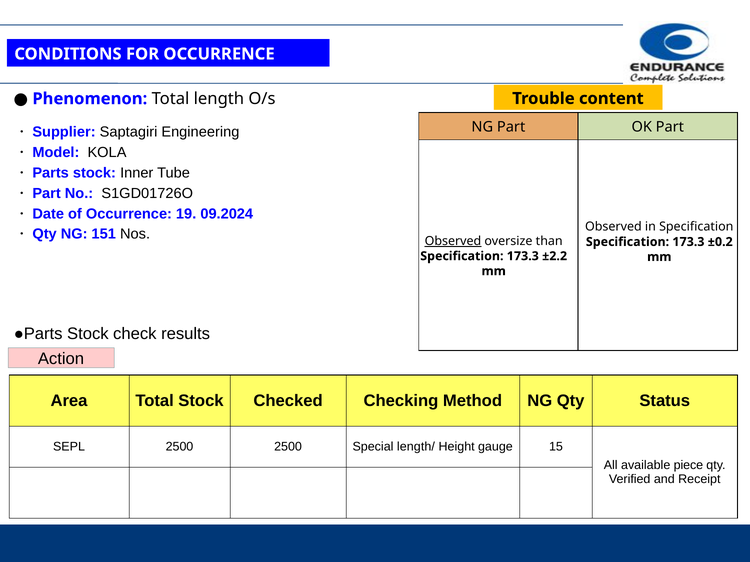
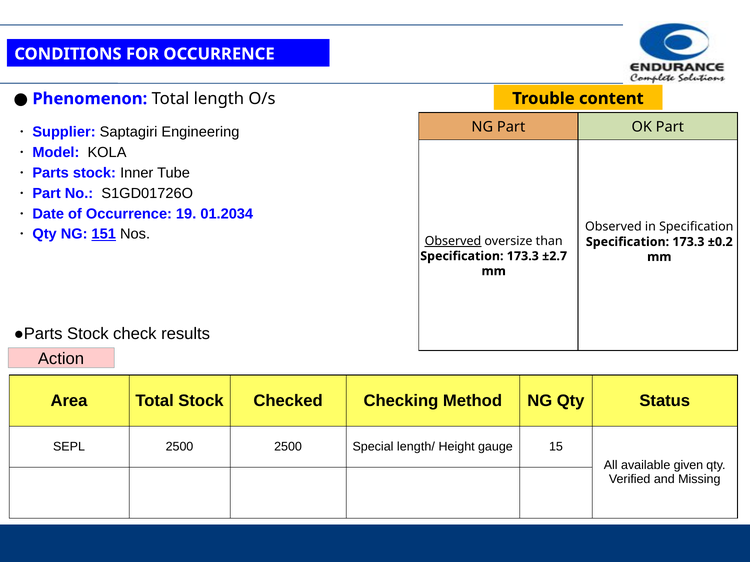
09.2024: 09.2024 -> 01.2034
151 underline: none -> present
±2.2: ±2.2 -> ±2.7
piece: piece -> given
Receipt: Receipt -> Missing
